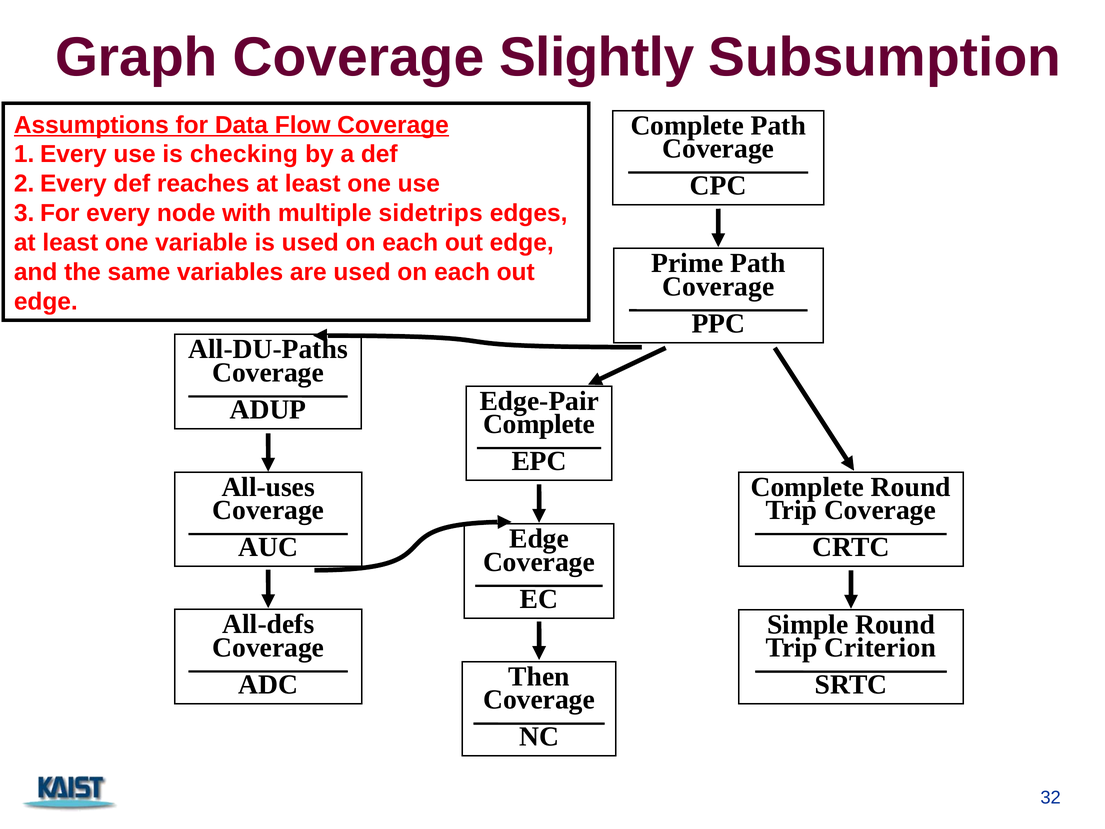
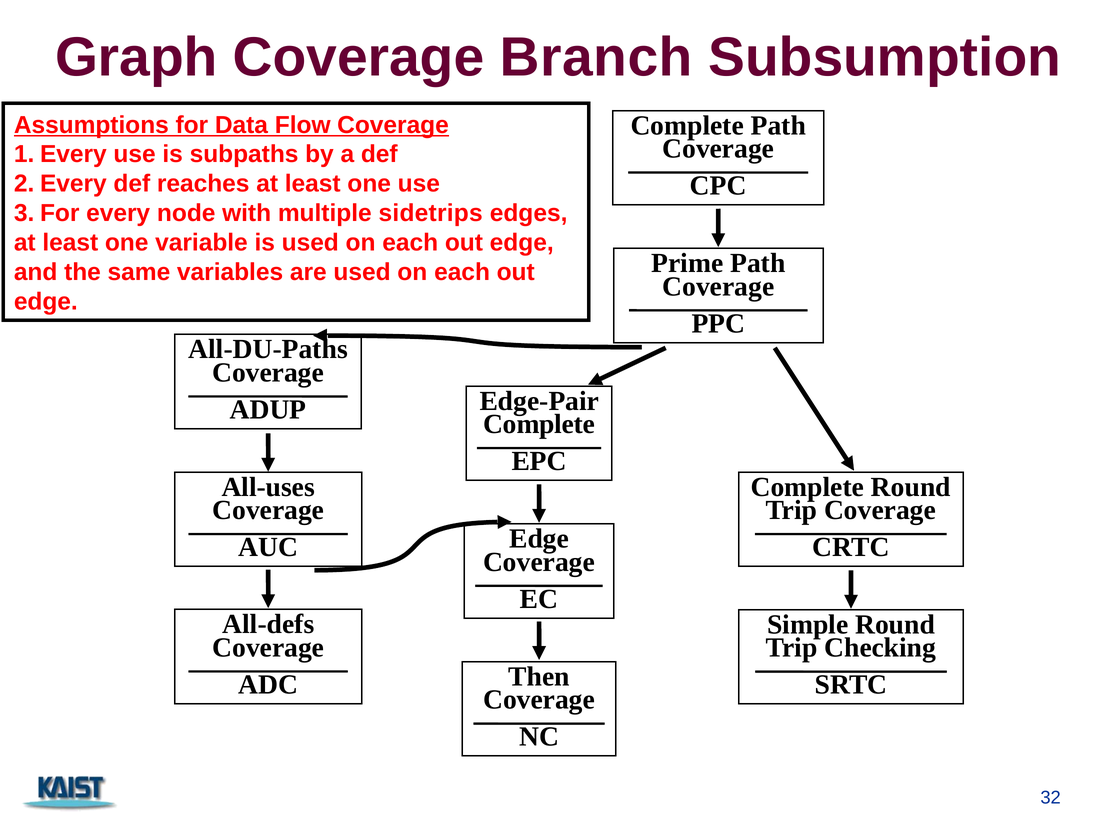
Slightly: Slightly -> Branch
checking: checking -> subpaths
Criterion: Criterion -> Checking
